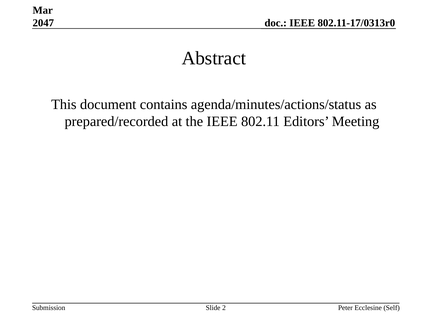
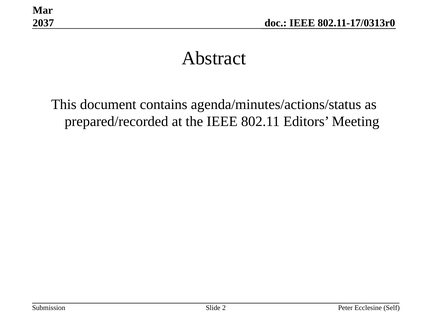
2047: 2047 -> 2037
